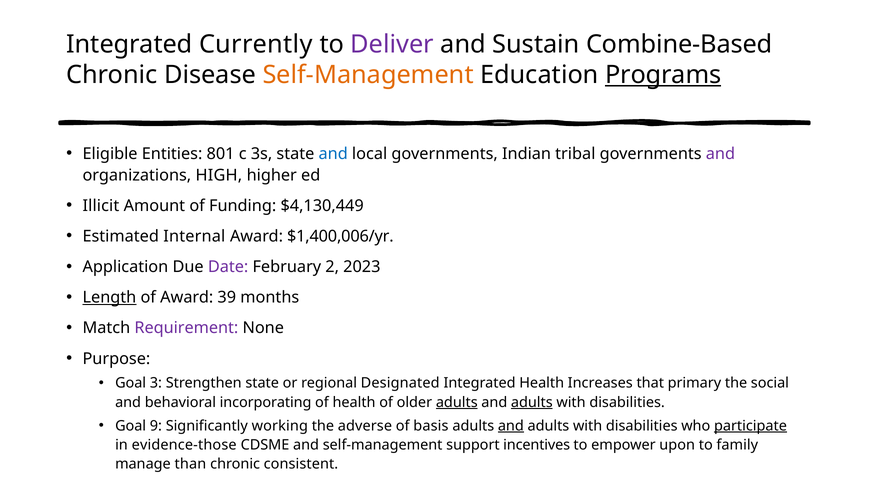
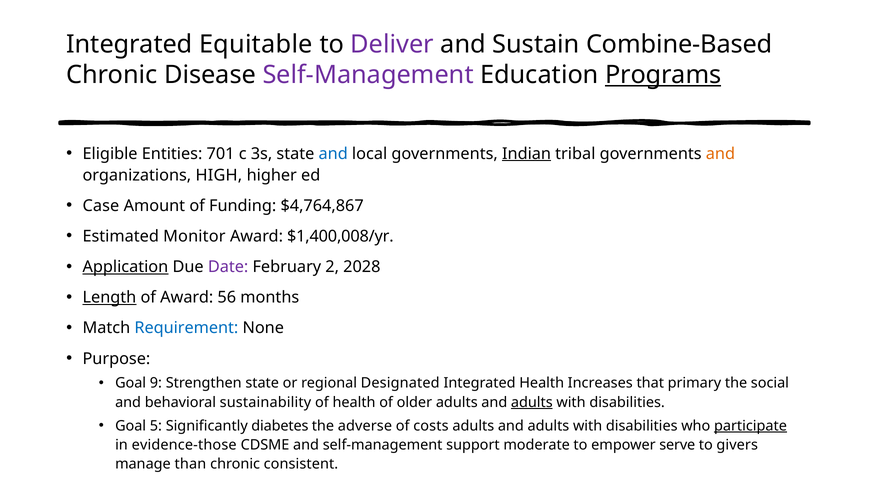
Currently: Currently -> Equitable
Self-Management at (368, 75) colour: orange -> purple
801: 801 -> 701
Indian underline: none -> present
and at (720, 154) colour: purple -> orange
Illicit: Illicit -> Case
$4,130,449: $4,130,449 -> $4,764,867
Internal: Internal -> Monitor
$1,400,006/yr: $1,400,006/yr -> $1,400,008/yr
Application underline: none -> present
2023: 2023 -> 2028
39: 39 -> 56
Requirement colour: purple -> blue
3: 3 -> 9
incorporating: incorporating -> sustainability
adults at (457, 402) underline: present -> none
9: 9 -> 5
working: working -> diabetes
basis: basis -> costs
and at (511, 426) underline: present -> none
incentives: incentives -> moderate
upon: upon -> serve
family: family -> givers
